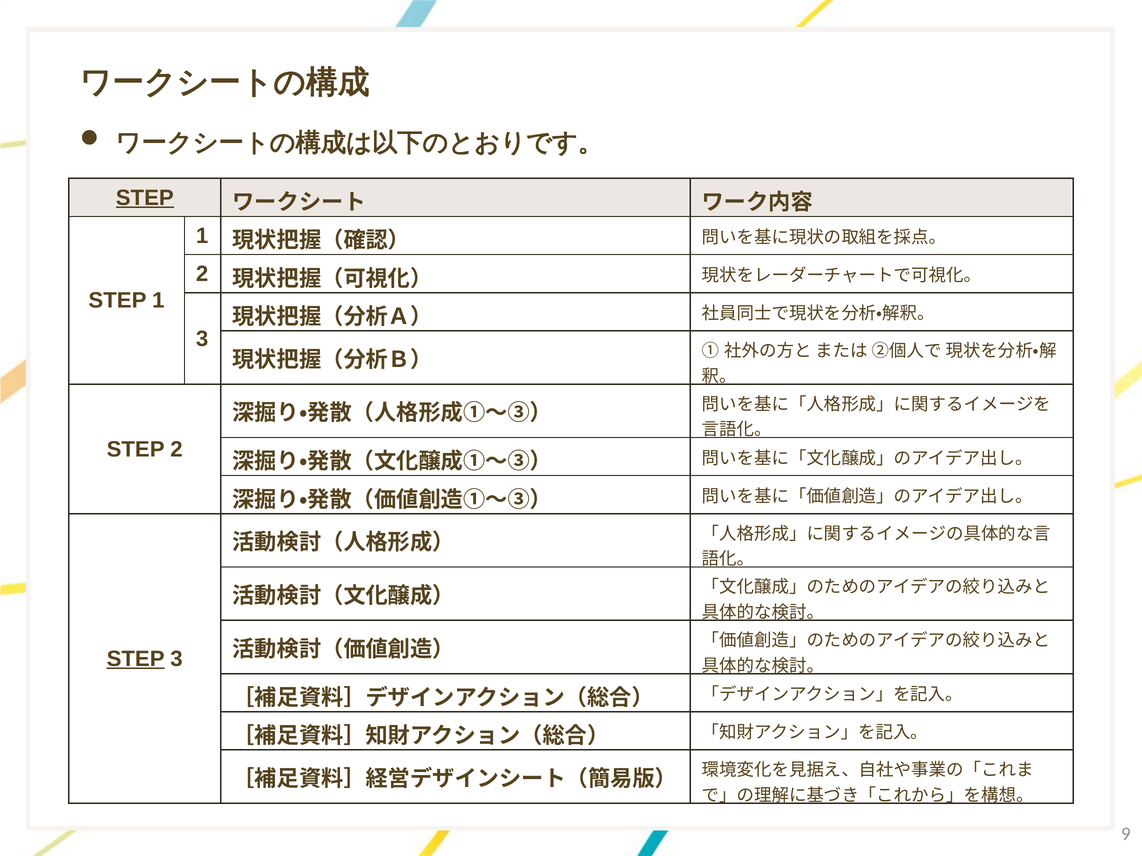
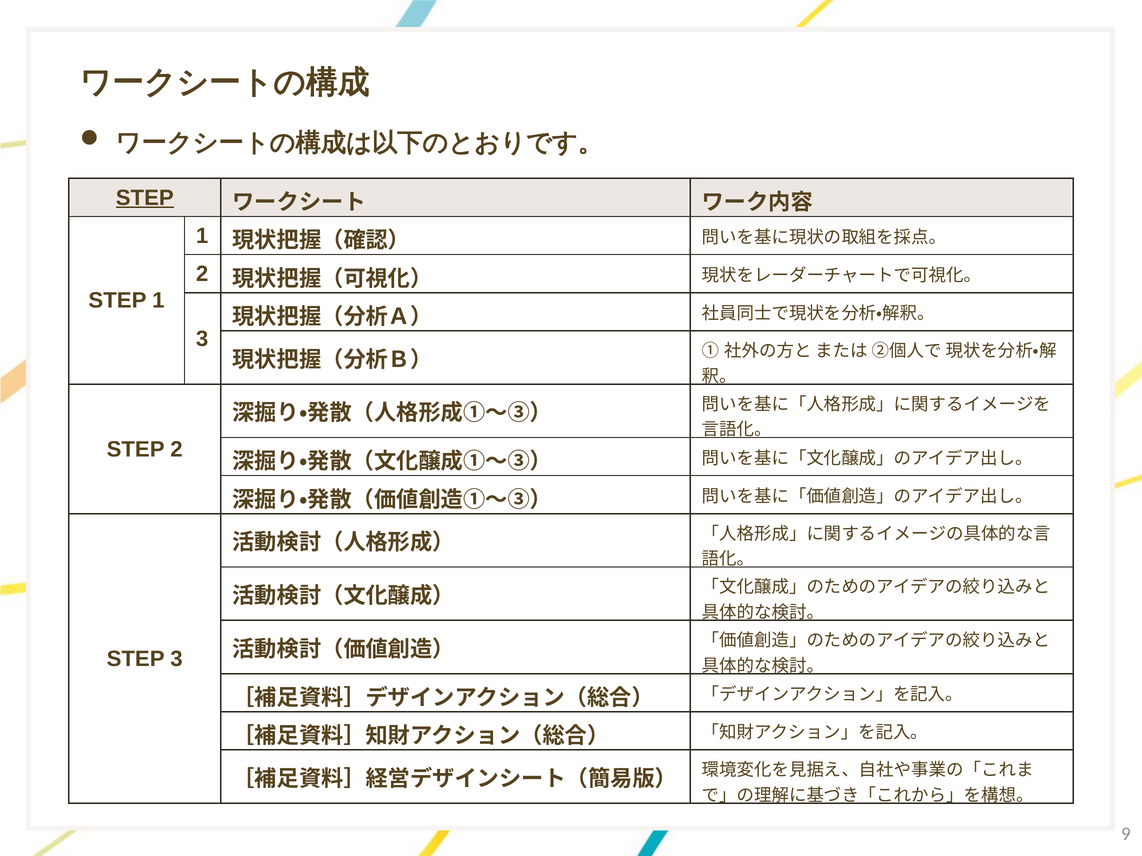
STEP at (136, 659) underline: present -> none
